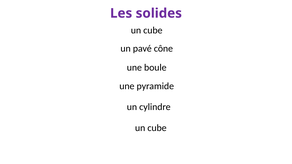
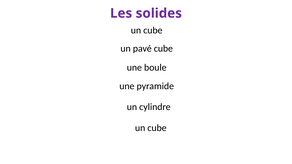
pavé cône: cône -> cube
